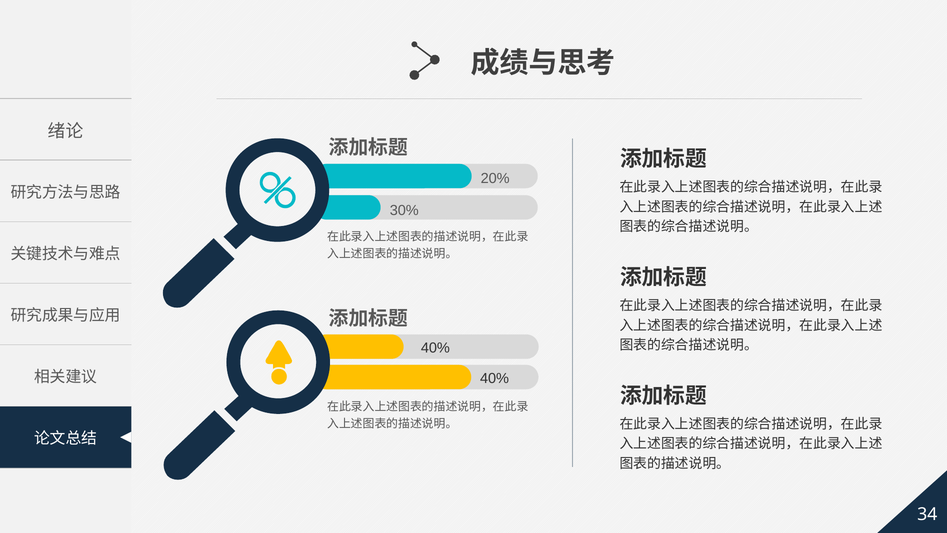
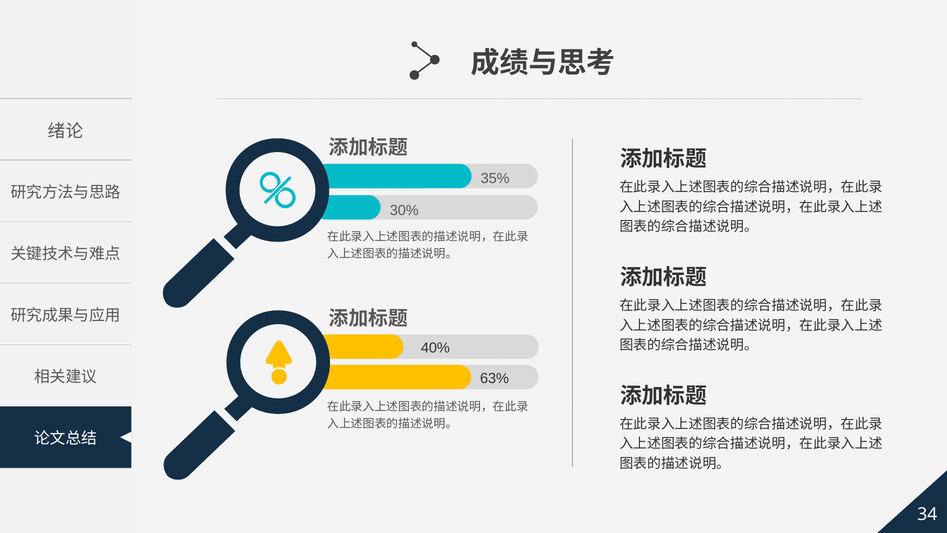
20%: 20% -> 35%
40% at (495, 378): 40% -> 63%
